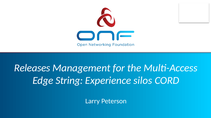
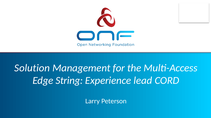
Releases: Releases -> Solution
silos: silos -> lead
